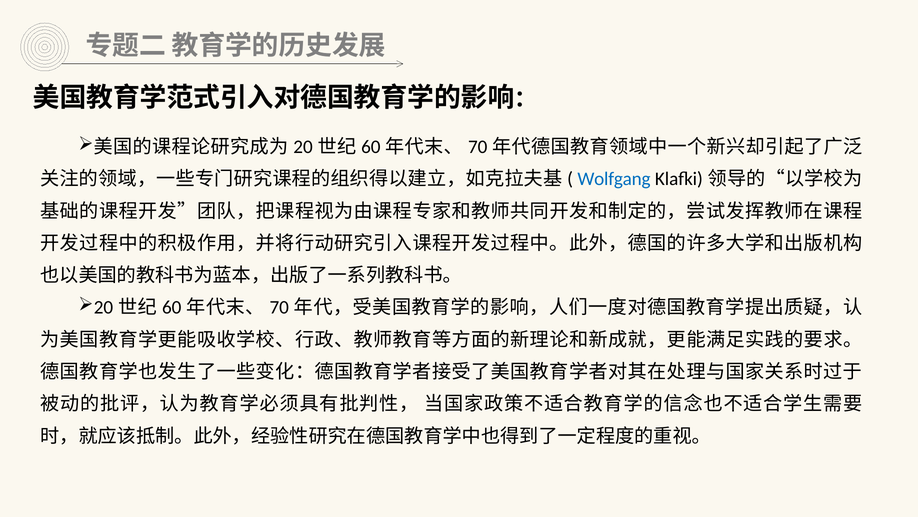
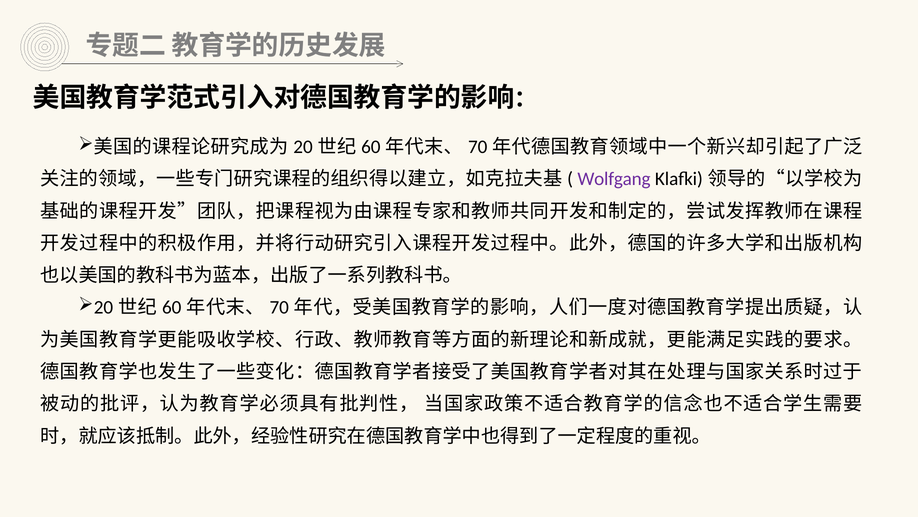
Wolfgang colour: blue -> purple
